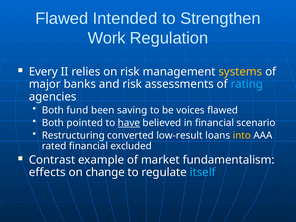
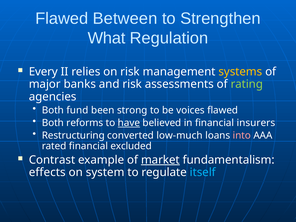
Intended: Intended -> Between
Work: Work -> What
rating colour: light blue -> light green
saving: saving -> strong
pointed: pointed -> reforms
scenario: scenario -> insurers
low-result: low-result -> low-much
into colour: yellow -> pink
market underline: none -> present
change: change -> system
